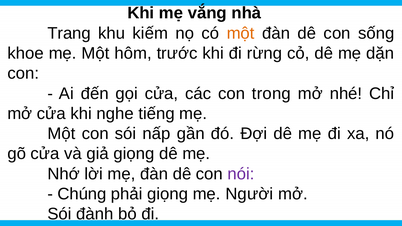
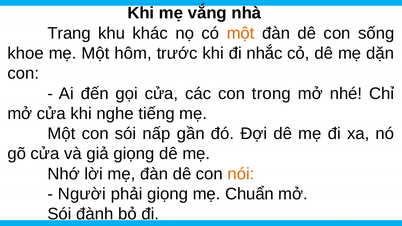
kiếm: kiếm -> khác
rừng: rừng -> nhắc
nói colour: purple -> orange
Chúng: Chúng -> Người
Người: Người -> Chuẩn
